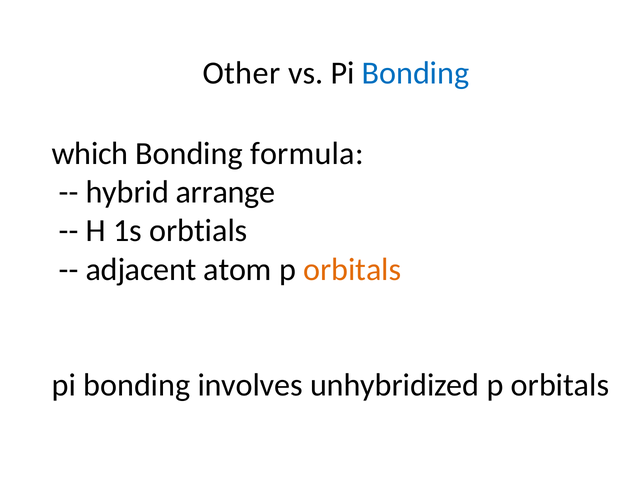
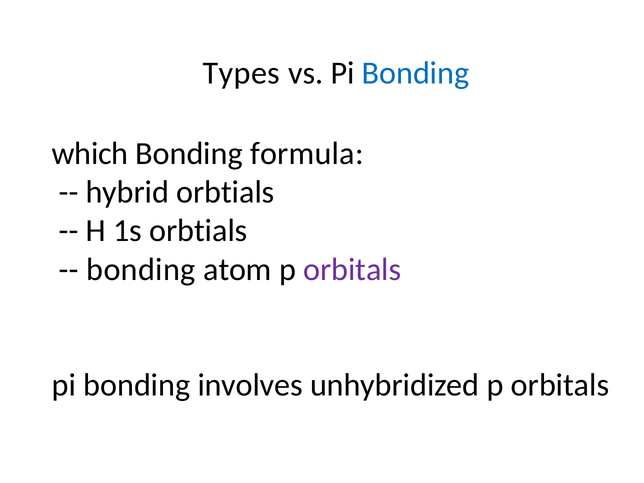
Other: Other -> Types
hybrid arrange: arrange -> orbtials
adjacent at (141, 269): adjacent -> bonding
orbitals at (352, 269) colour: orange -> purple
